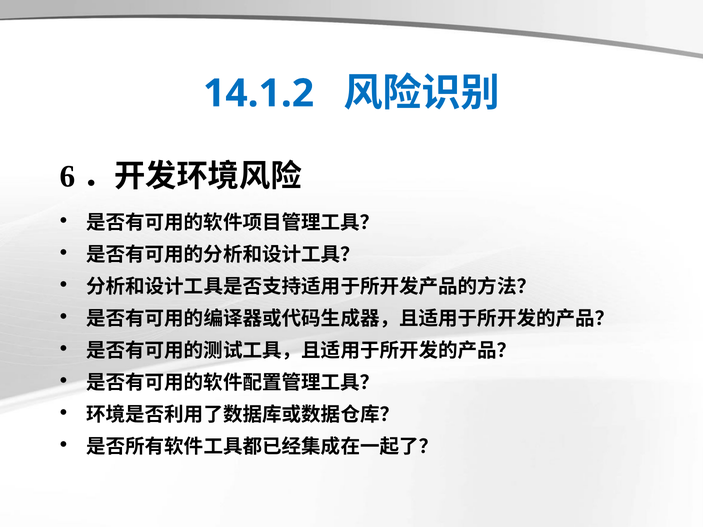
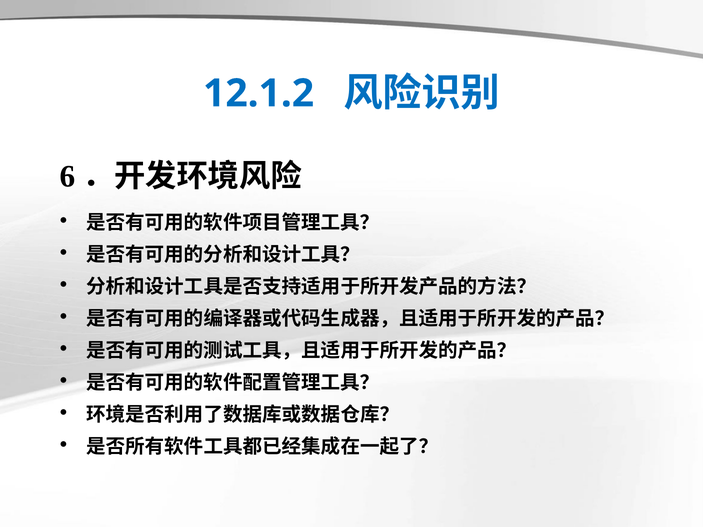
14.1.2: 14.1.2 -> 12.1.2
